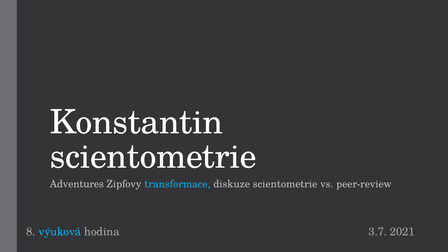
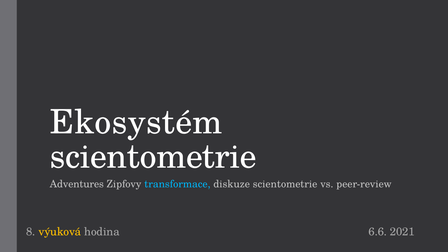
Konstantin: Konstantin -> Ekosystém
výuková colour: light blue -> yellow
3.7: 3.7 -> 6.6
